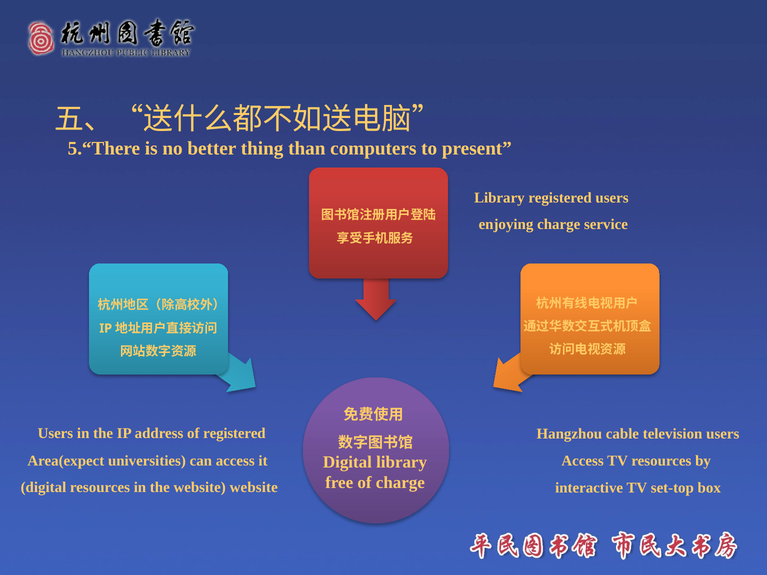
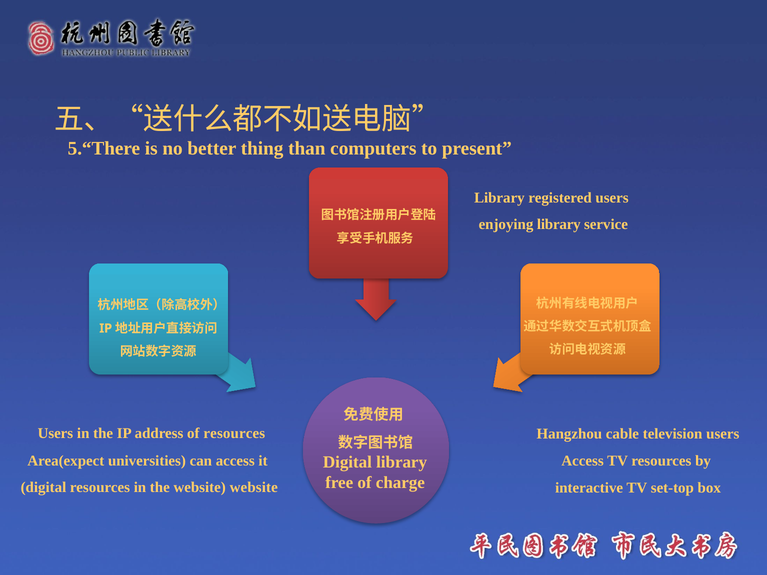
enjoying charge: charge -> library
of registered: registered -> resources
